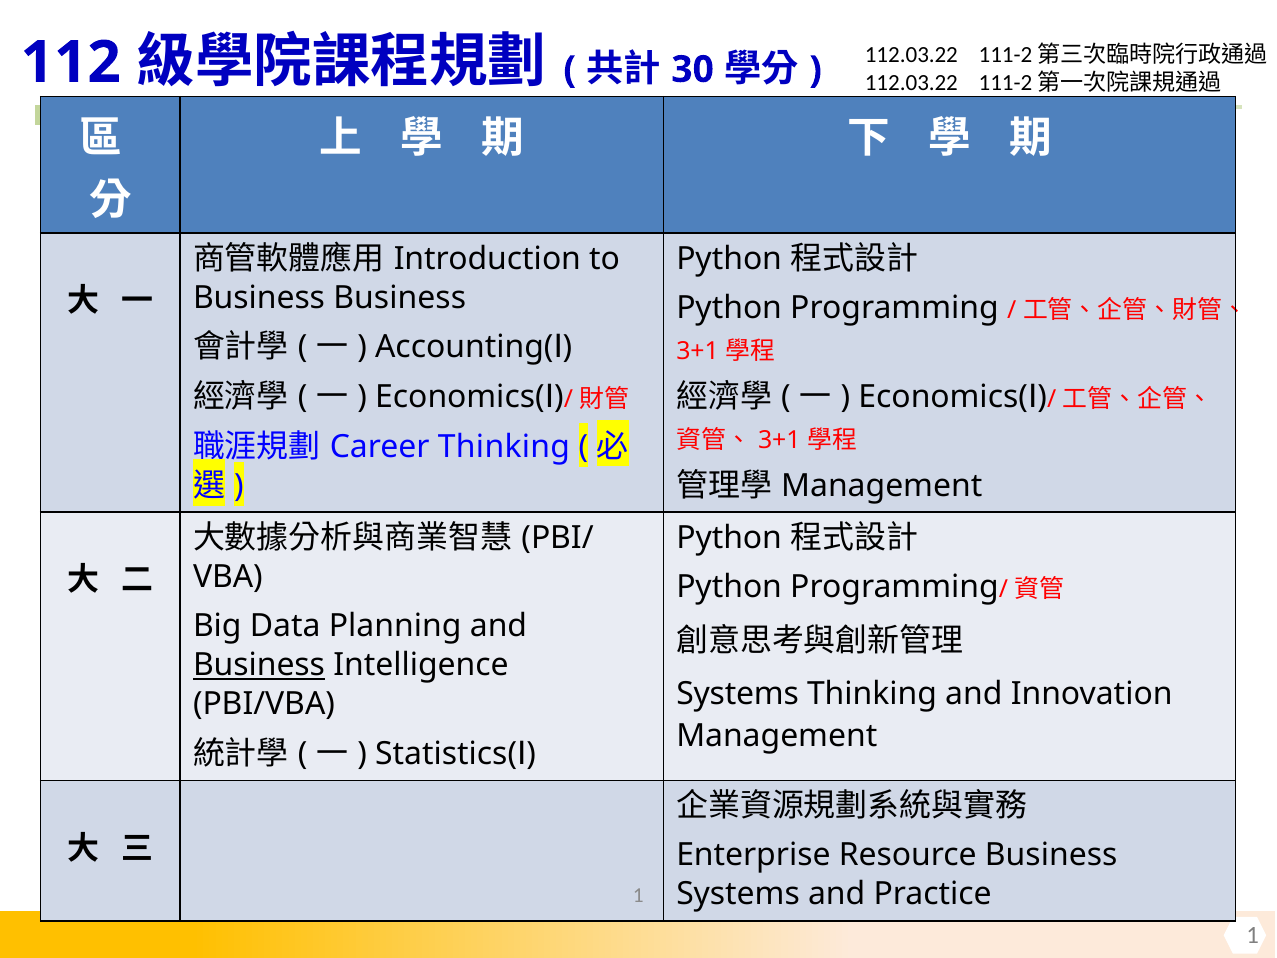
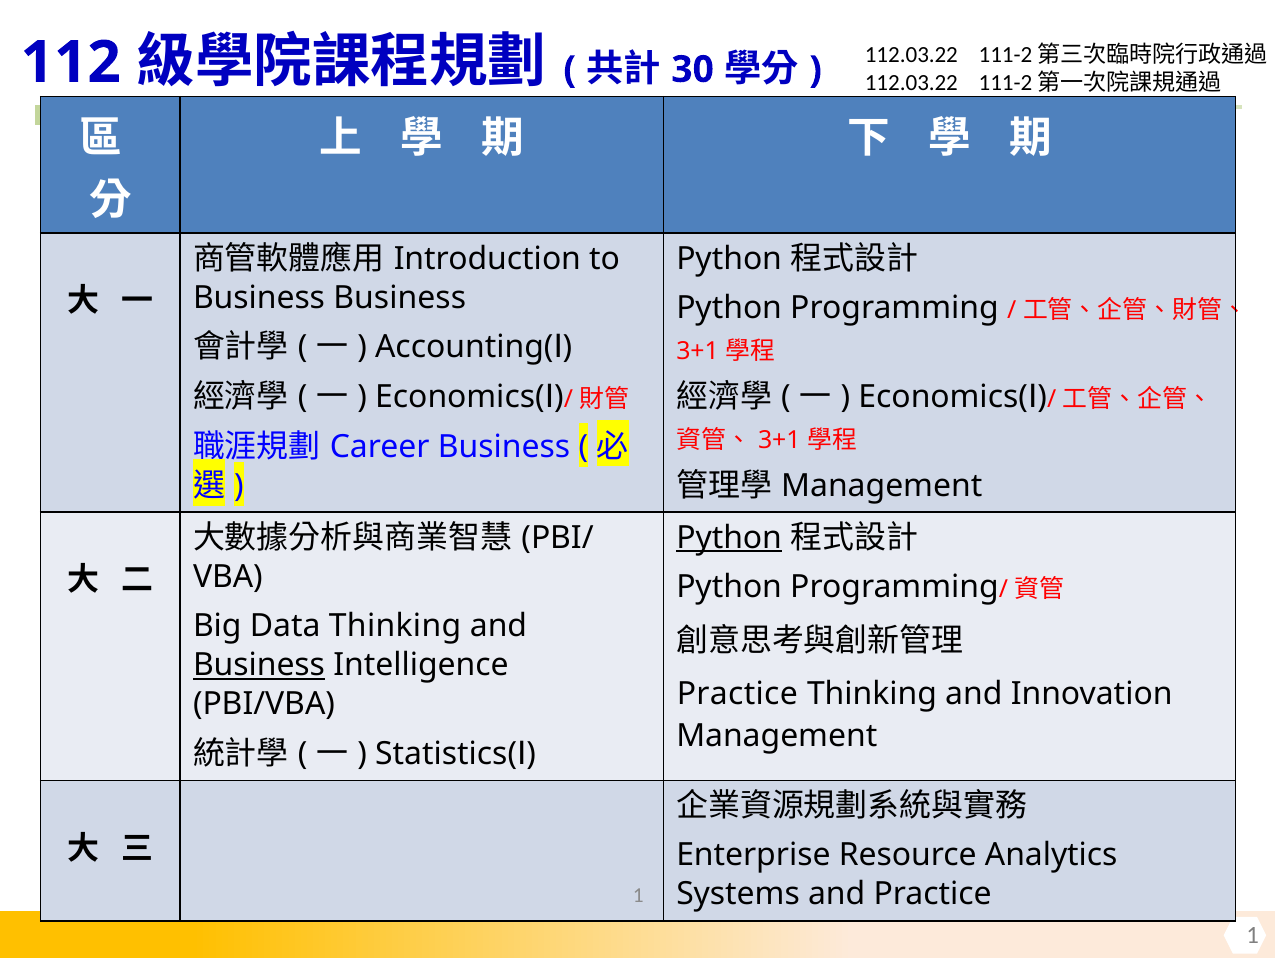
Thinking at (504, 447): Thinking -> Business
Python at (729, 537) underline: none -> present
Data Planning: Planning -> Thinking
Systems at (738, 693): Systems -> Practice
Resource Business: Business -> Analytics
